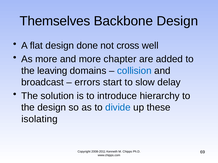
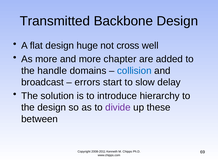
Themselves: Themselves -> Transmitted
done: done -> huge
leaving: leaving -> handle
divide colour: blue -> purple
isolating: isolating -> between
